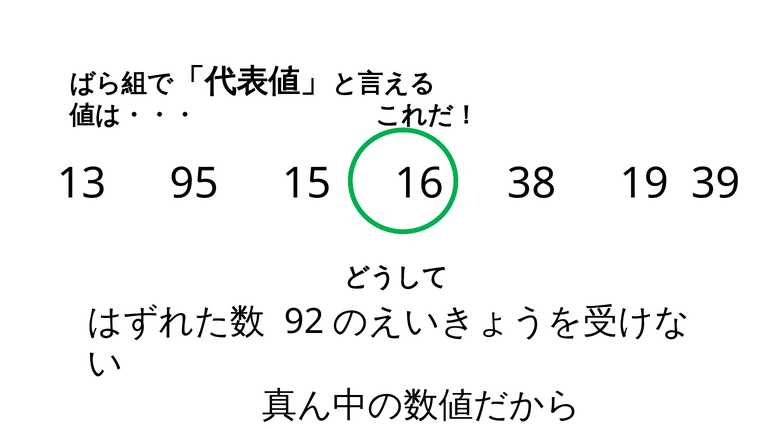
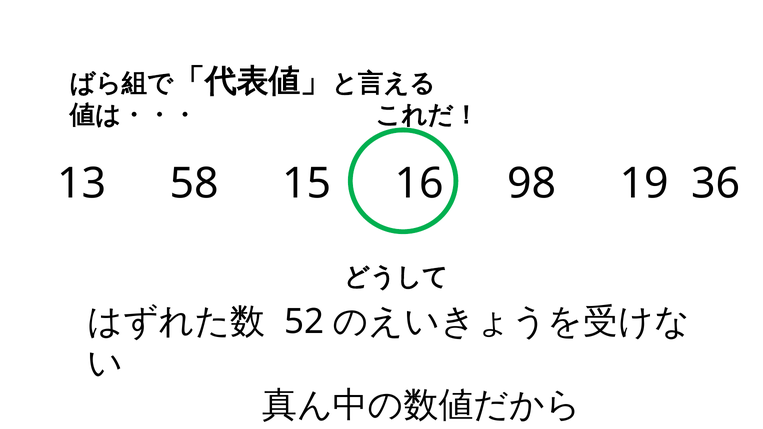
95: 95 -> 58
38: 38 -> 98
39: 39 -> 36
92: 92 -> 52
